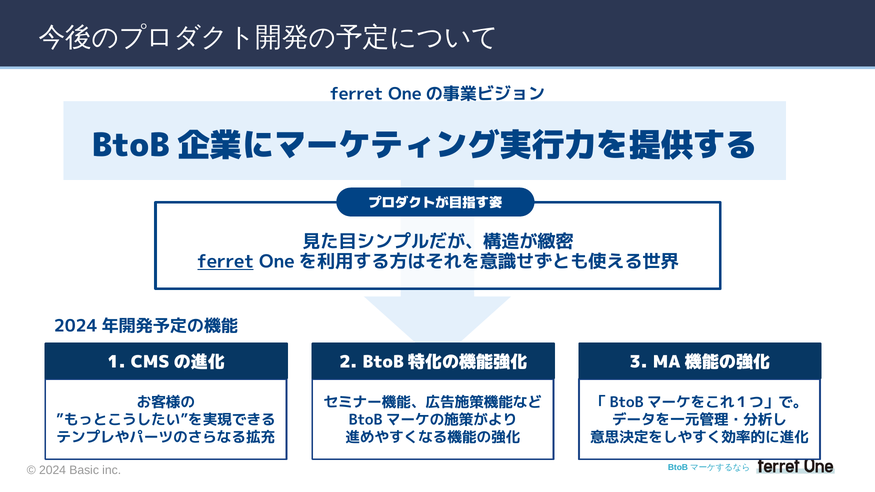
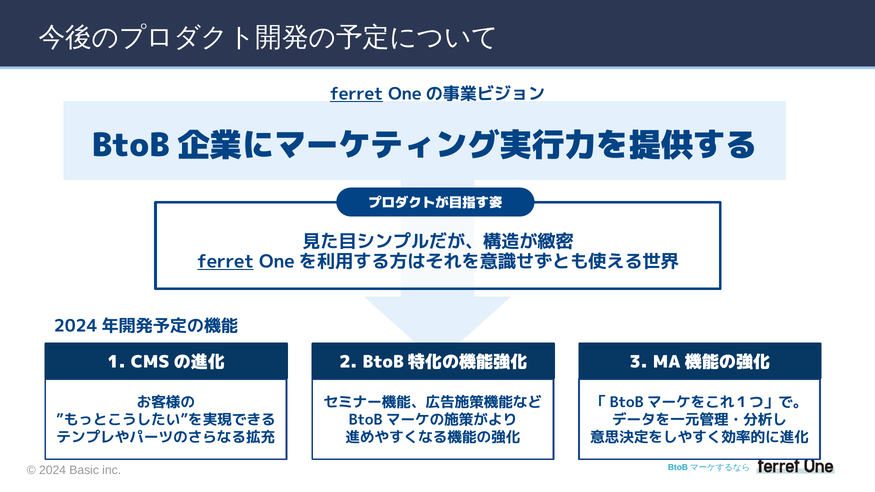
ferret at (356, 94) underline: none -> present
